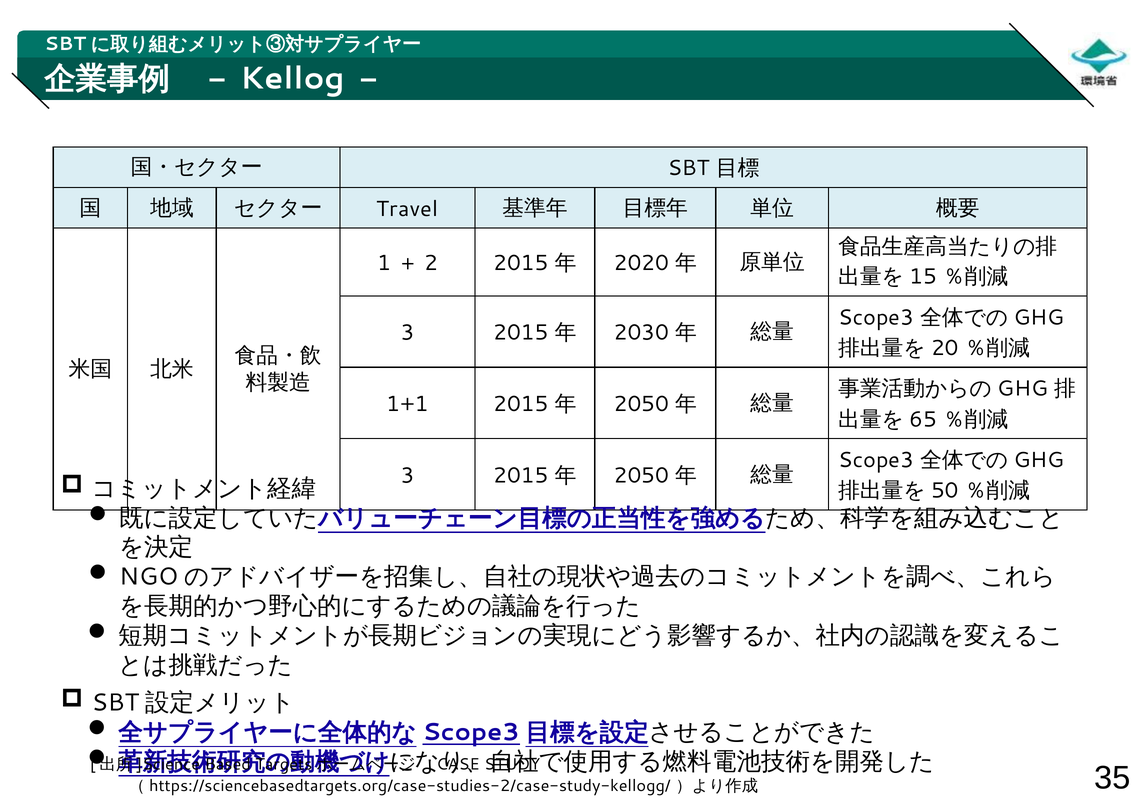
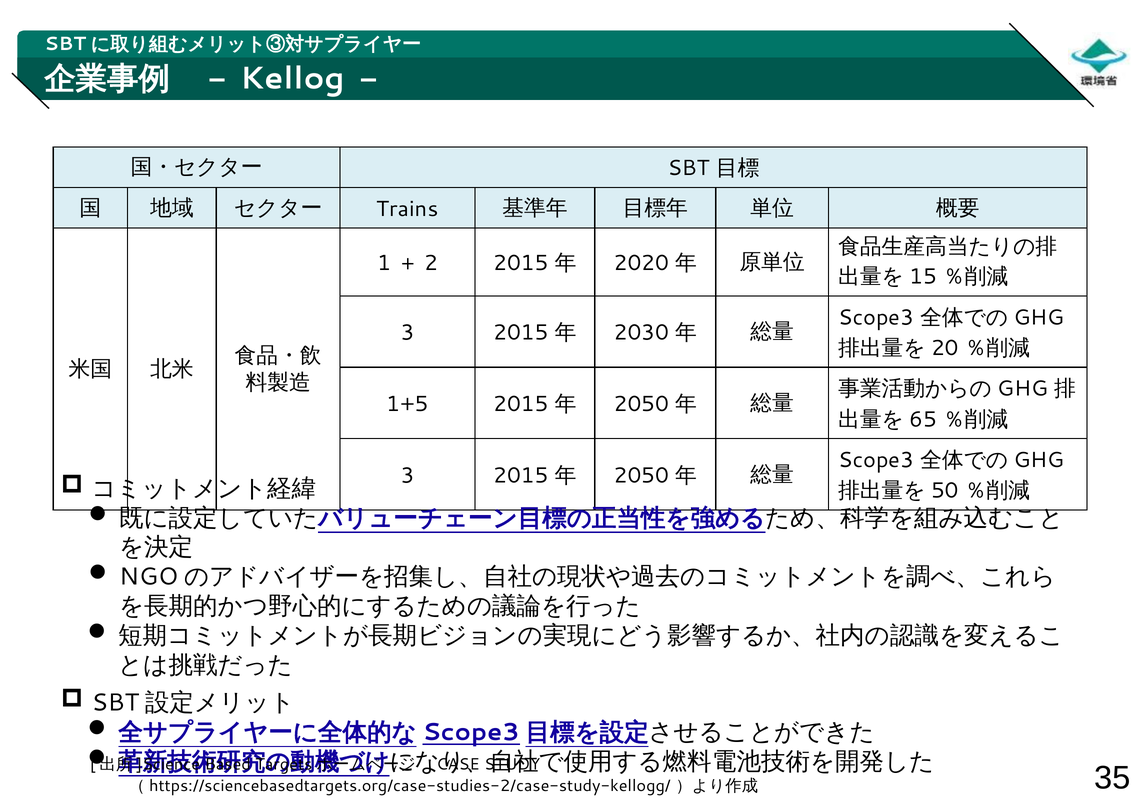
Travel: Travel -> Trains
1+1: 1+1 -> 1+5
